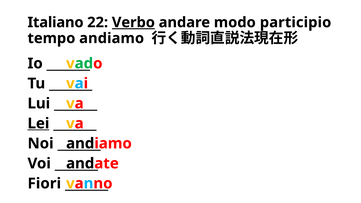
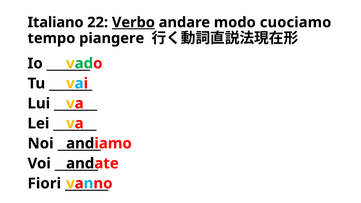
participio: participio -> cuociamo
tempo andiamo: andiamo -> piangere
Lei underline: present -> none
